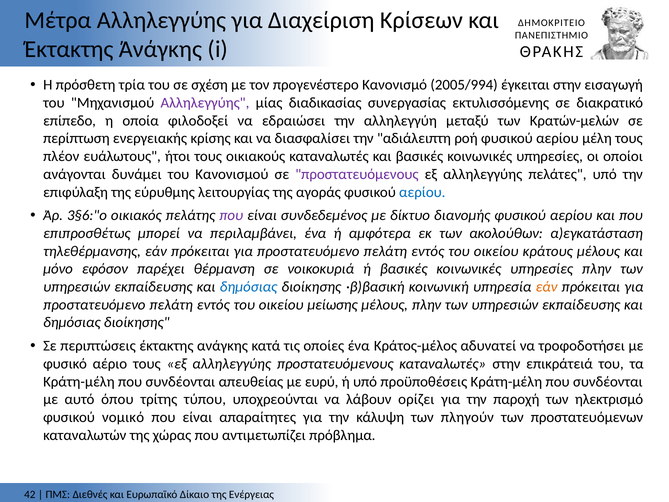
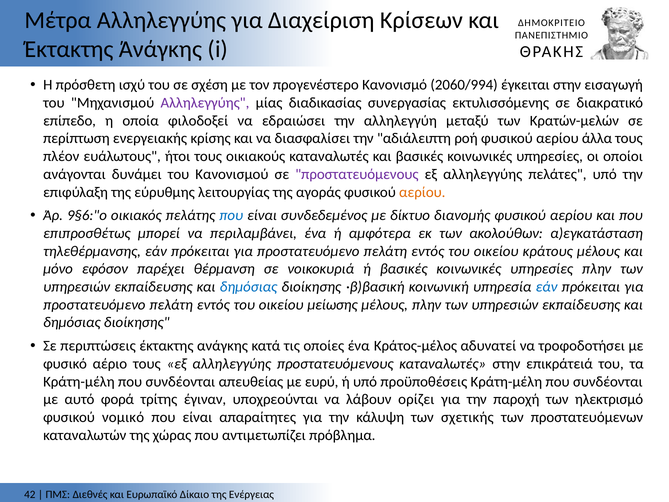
τρία: τρία -> ισχύ
2005/994: 2005/994 -> 2060/994
μέλη: μέλη -> άλλα
αερίου at (422, 192) colour: blue -> orange
3§6:"ο: 3§6:"ο -> 9§6:"ο
που at (231, 215) colour: purple -> blue
εάν at (546, 287) colour: orange -> blue
όπου: όπου -> φορά
τύπου: τύπου -> έγιναν
πληγούν: πληγούν -> σχετικής
